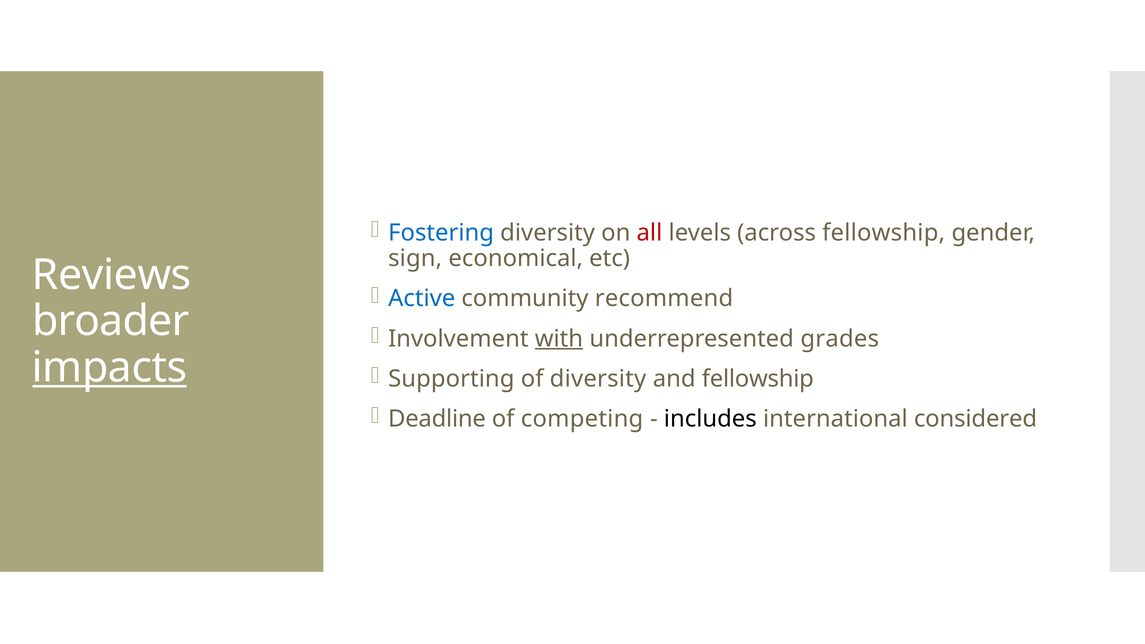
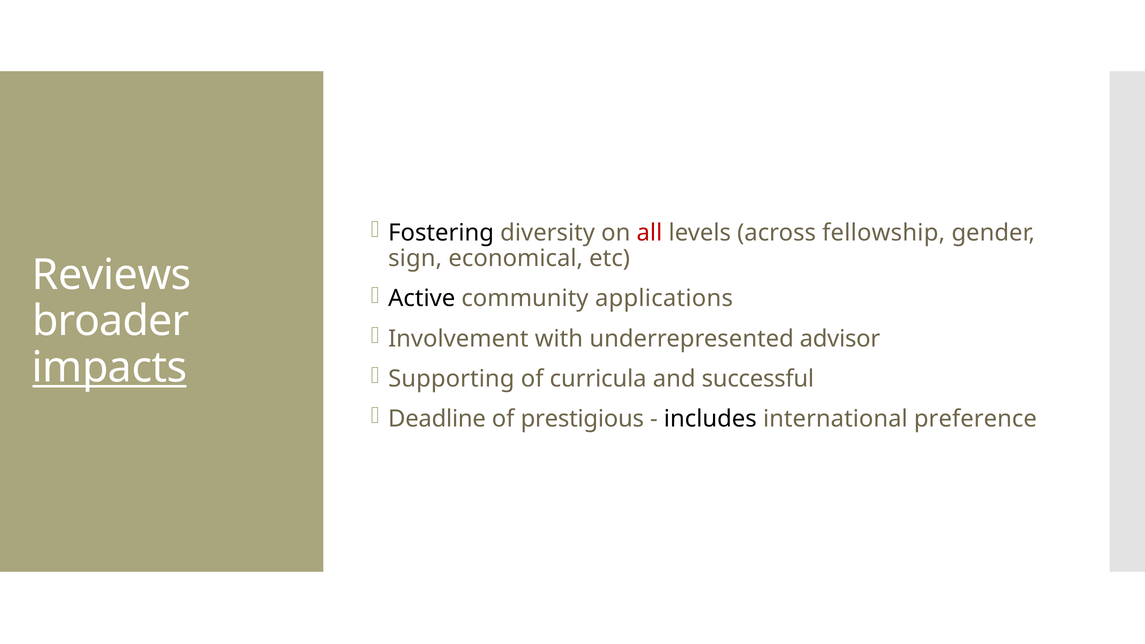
Fostering colour: blue -> black
Active colour: blue -> black
recommend: recommend -> applications
with underline: present -> none
grades: grades -> advisor
of diversity: diversity -> curricula
and fellowship: fellowship -> successful
competing: competing -> prestigious
considered: considered -> preference
